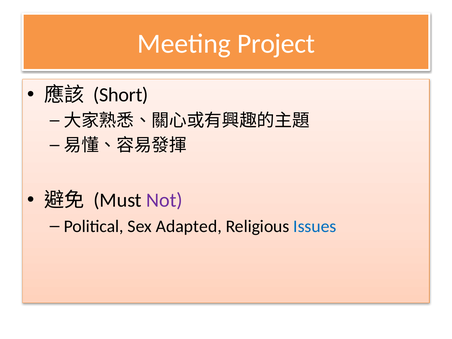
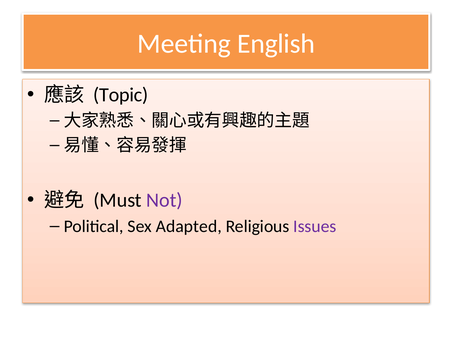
Project: Project -> English
Short: Short -> Topic
Issues colour: blue -> purple
